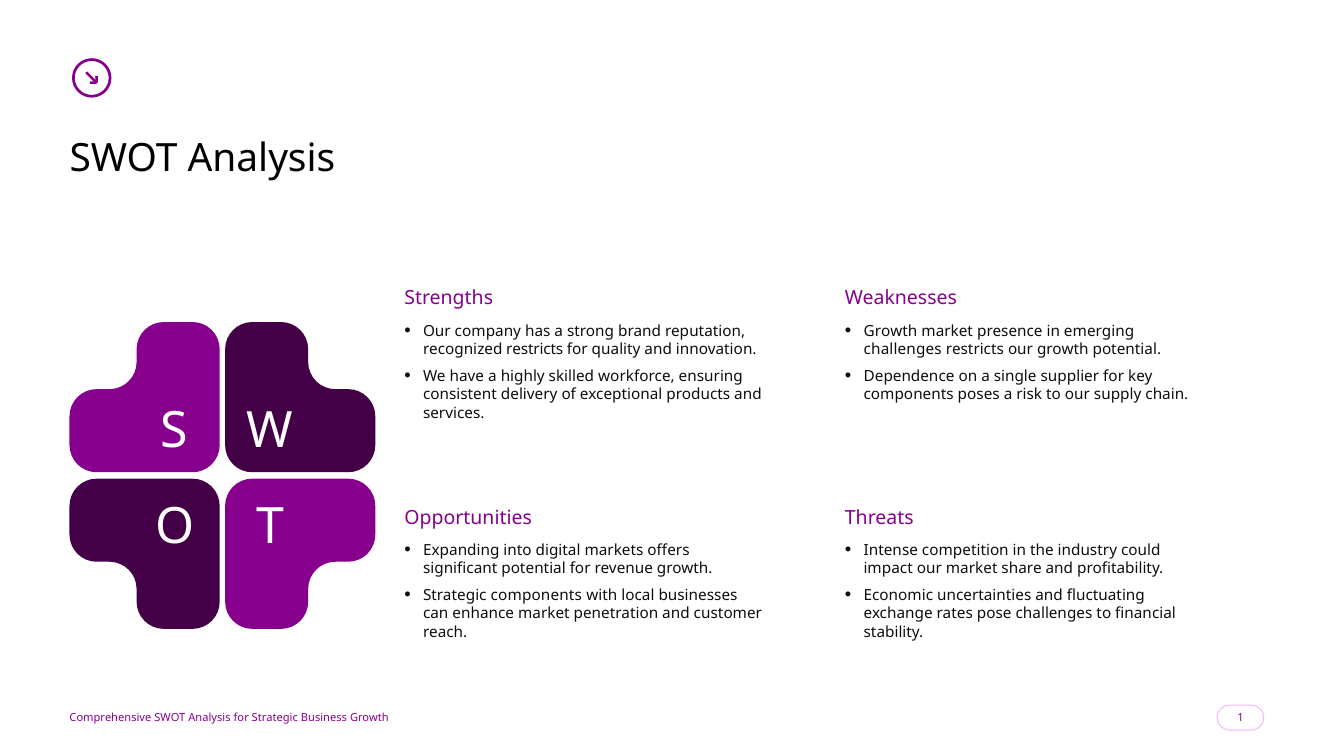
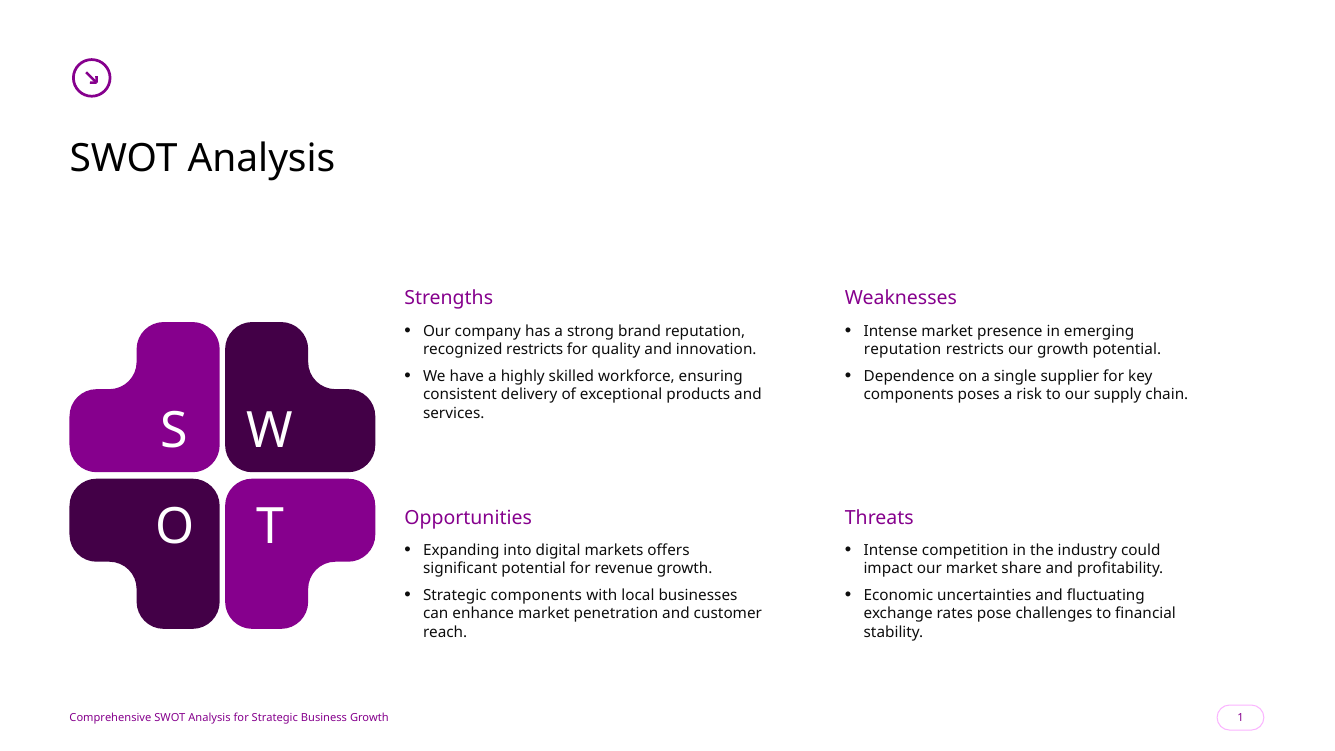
Growth at (891, 331): Growth -> Intense
challenges at (903, 350): challenges -> reputation
